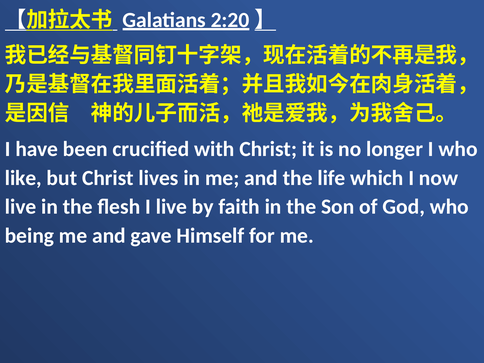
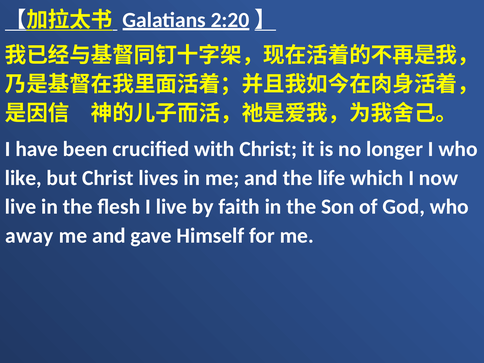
being: being -> away
